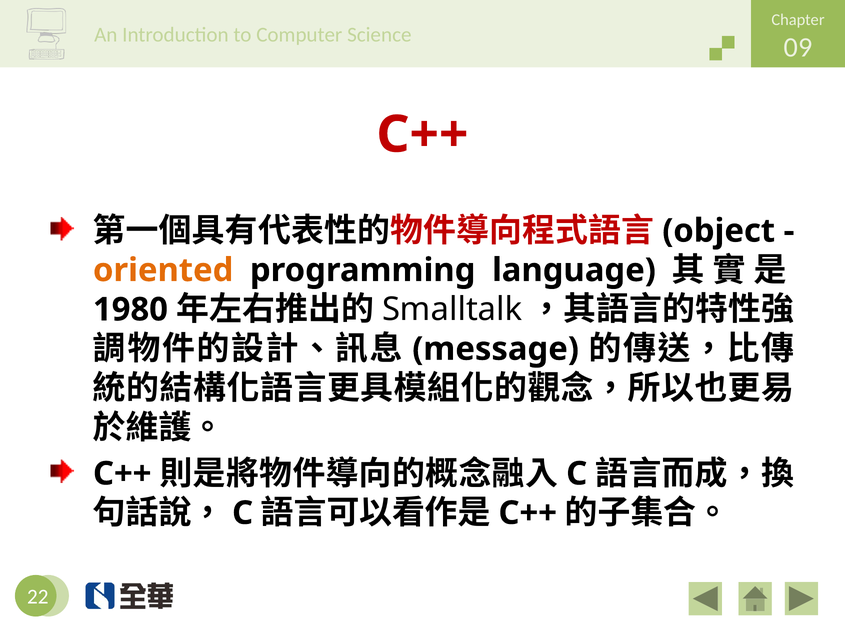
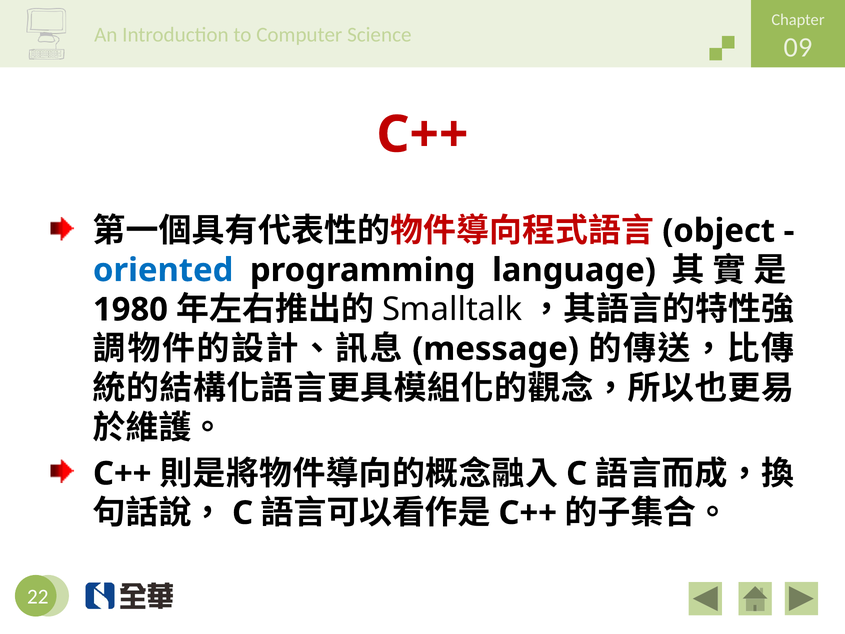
oriented colour: orange -> blue
